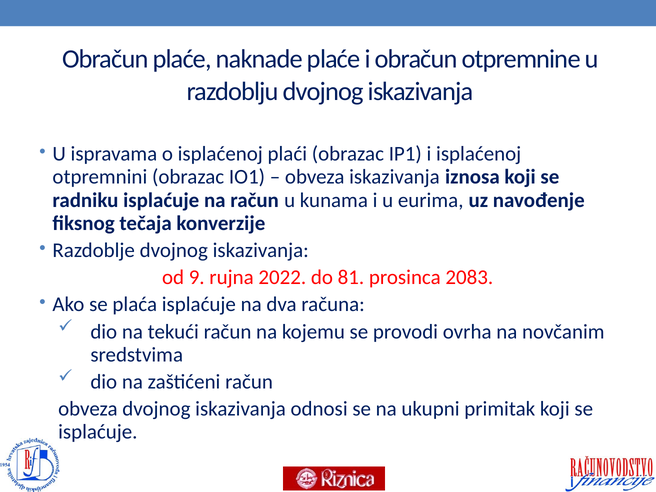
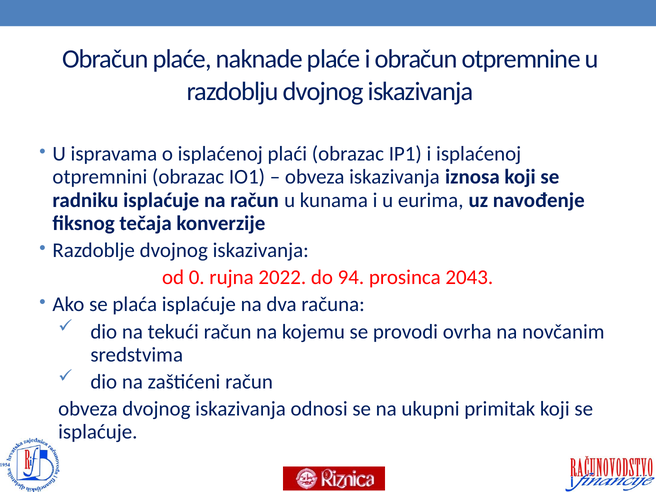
9: 9 -> 0
81: 81 -> 94
2083: 2083 -> 2043
